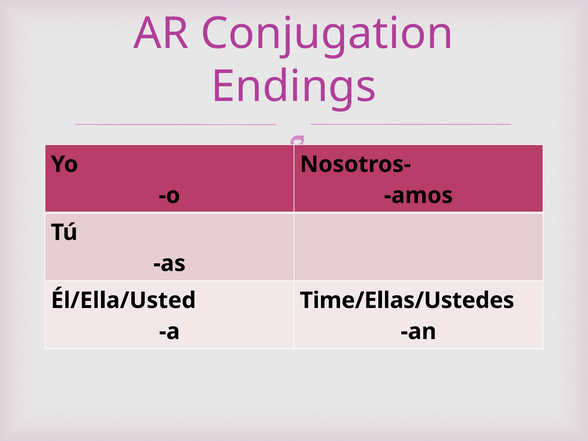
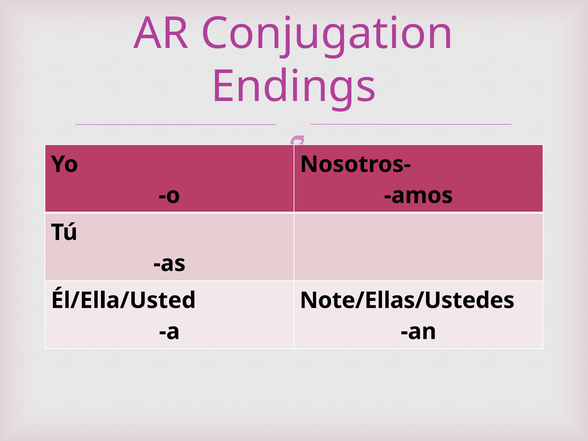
Time/Ellas/Ustedes: Time/Ellas/Ustedes -> Note/Ellas/Ustedes
